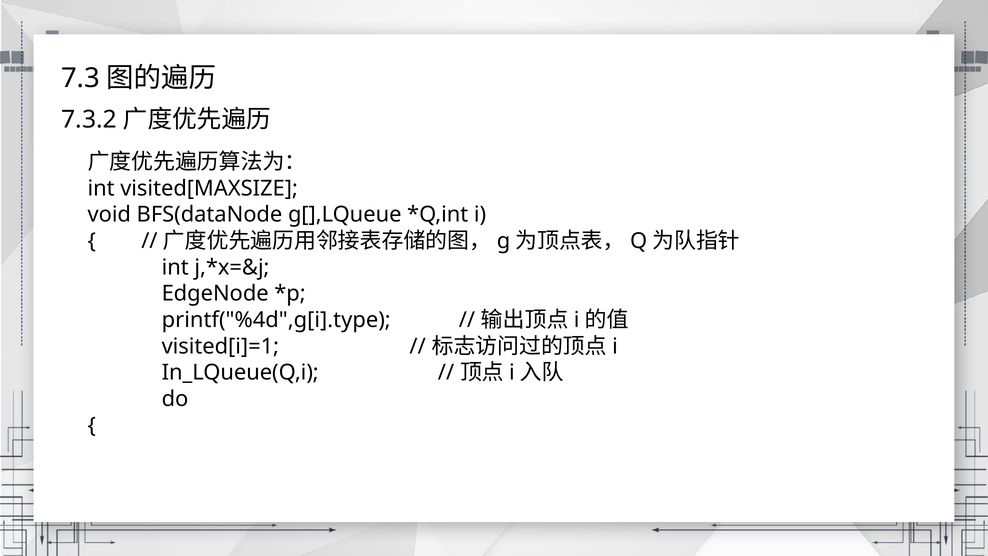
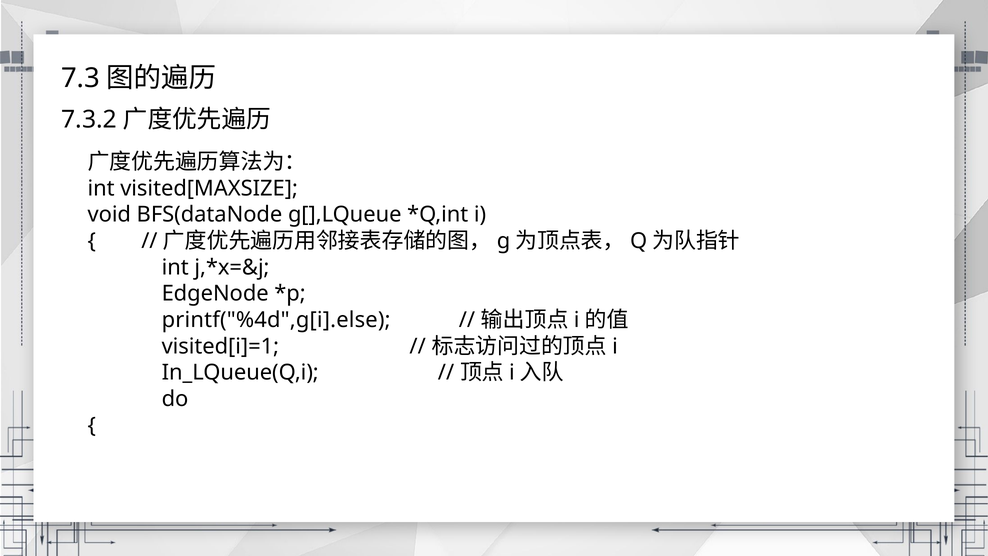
printf("%4d",g[i].type: printf("%4d",g[i].type -> printf("%4d",g[i].else
